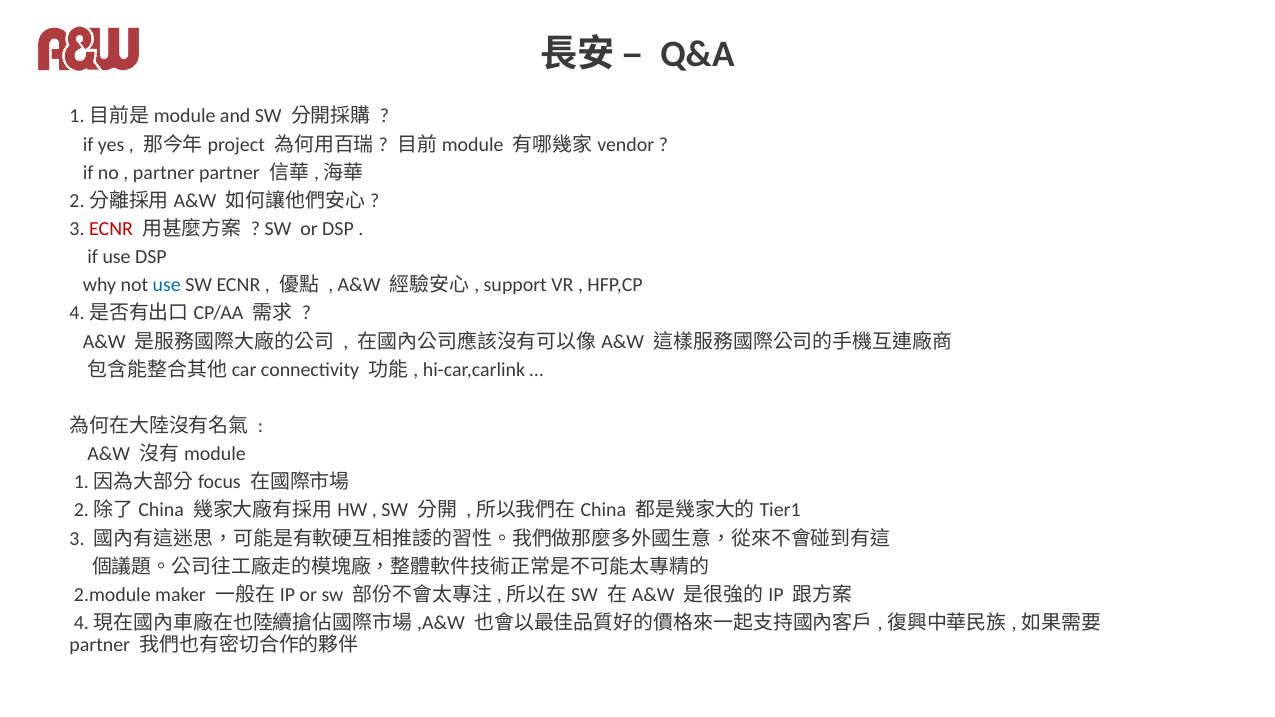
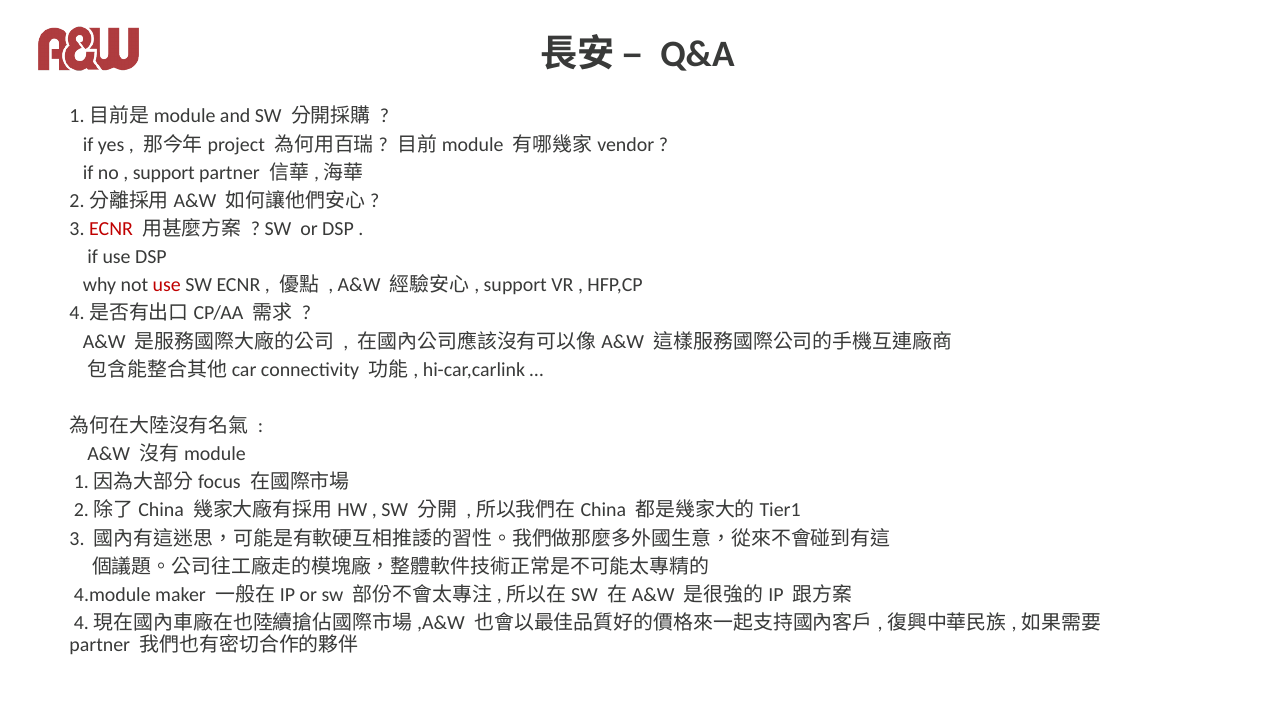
partner at (164, 173): partner -> support
use at (167, 285) colour: blue -> red
2.module: 2.module -> 4.module
